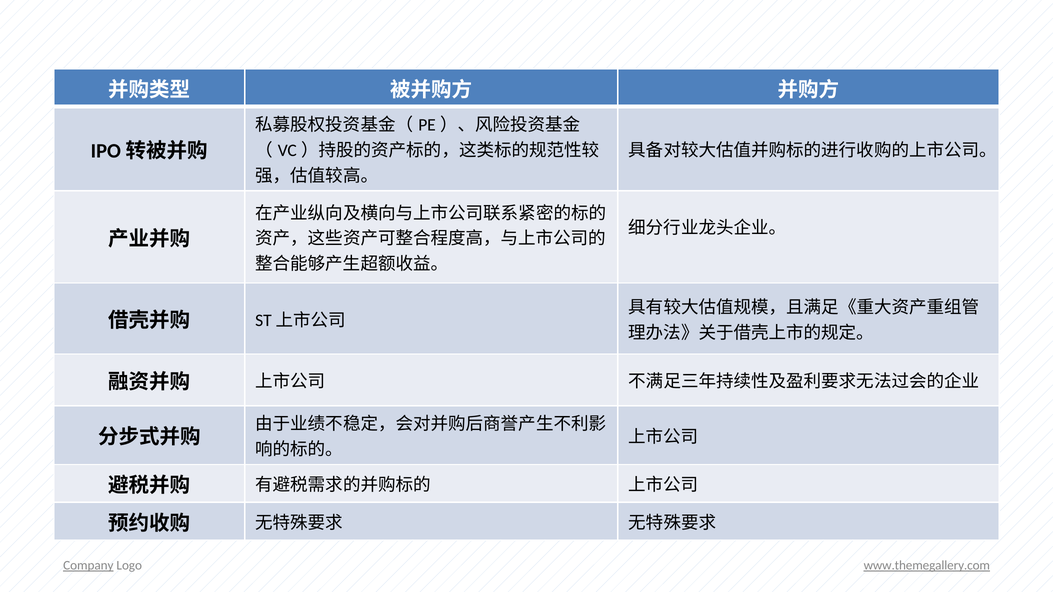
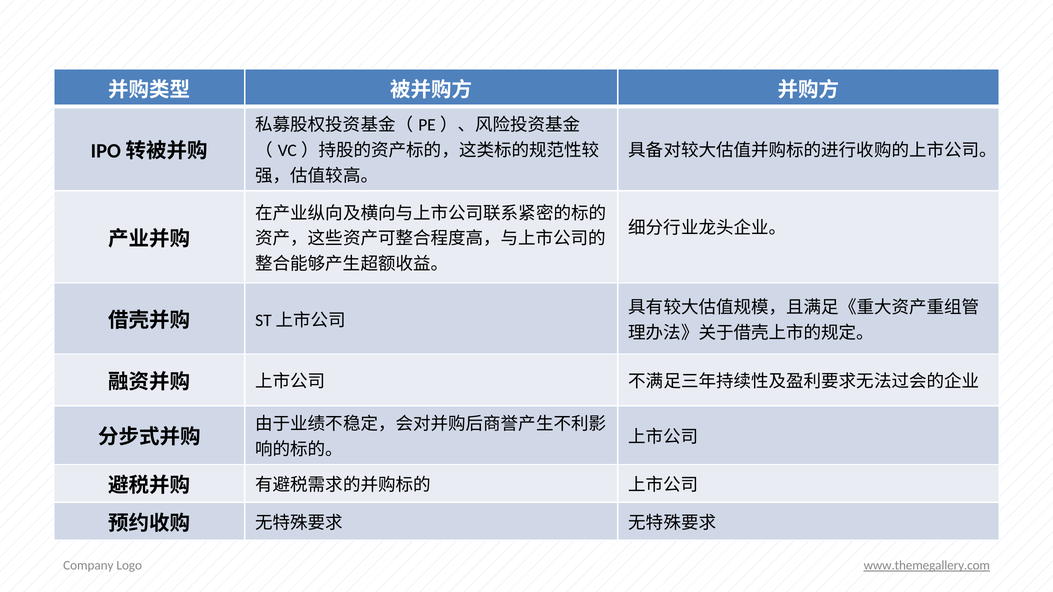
Company underline: present -> none
